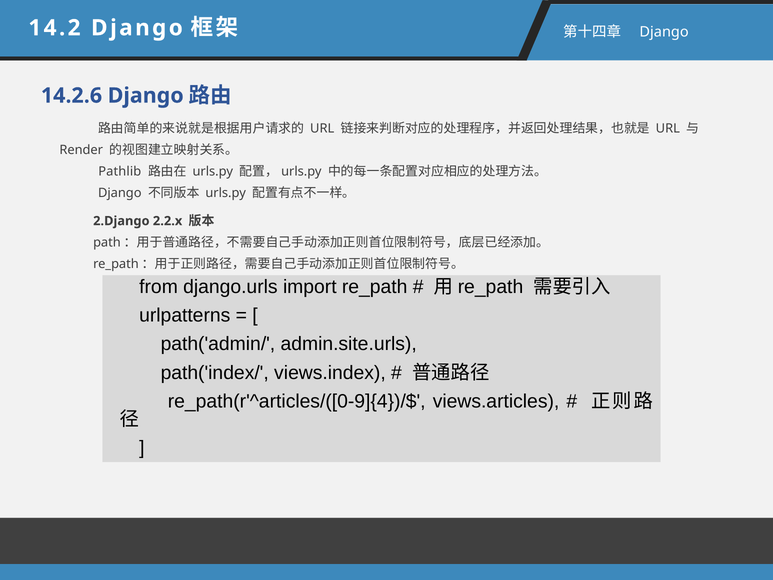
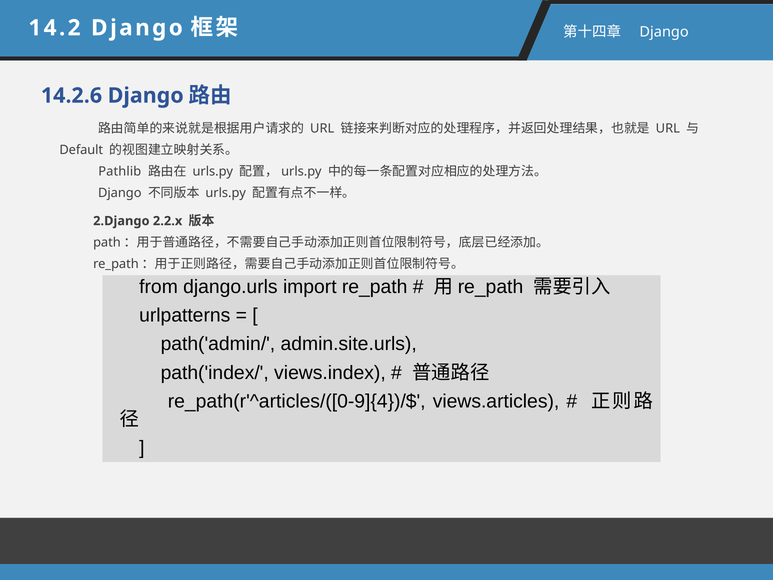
Render: Render -> Default
